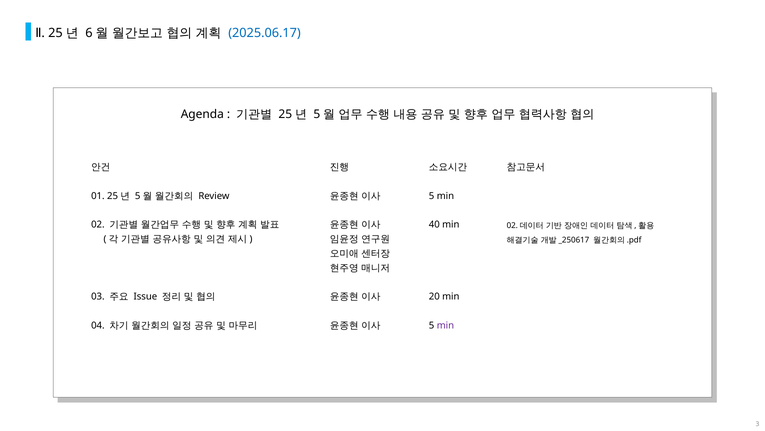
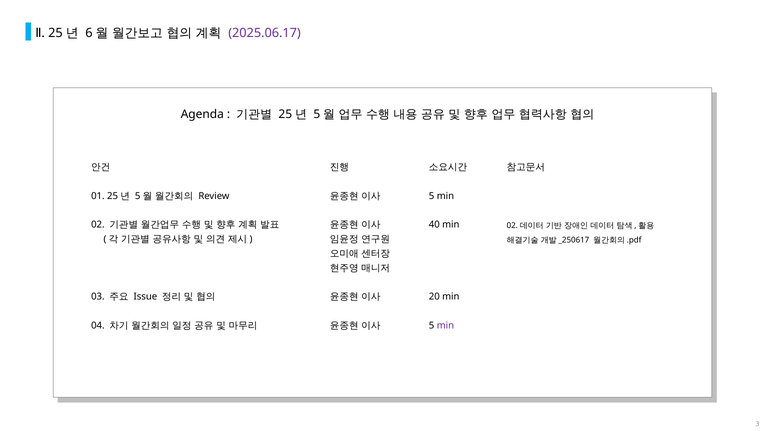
2025.06.17 colour: blue -> purple
